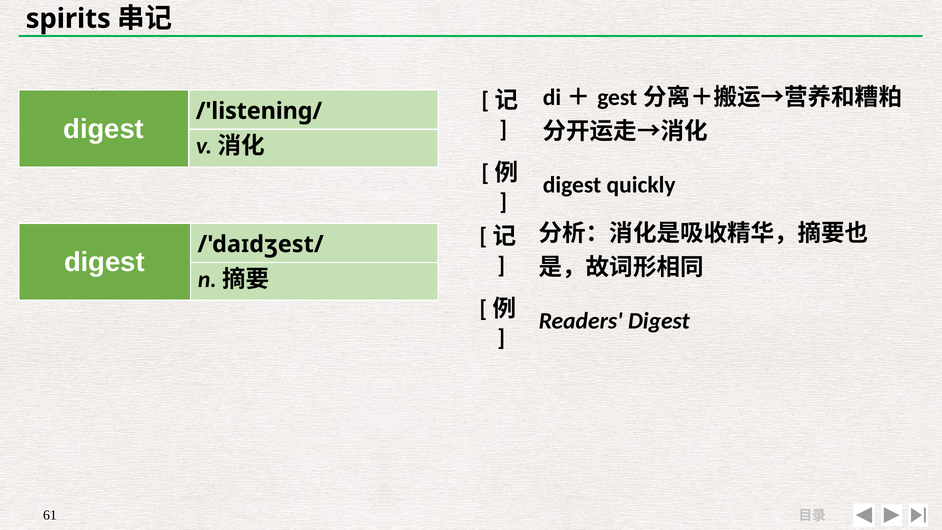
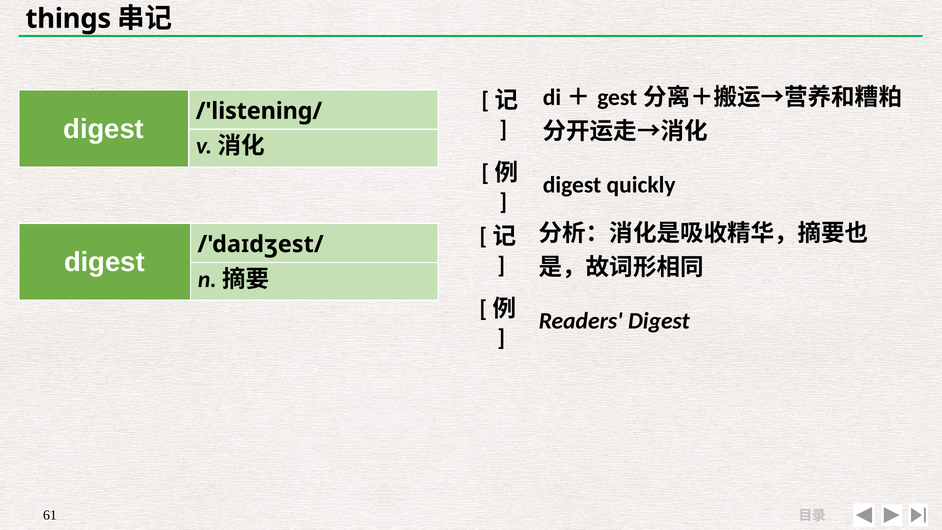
spirits: spirits -> things
